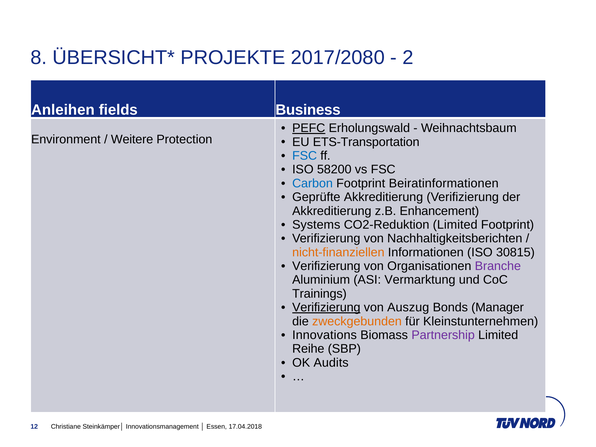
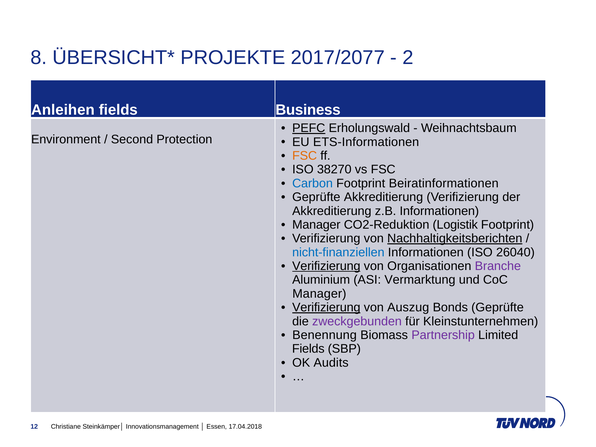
2017/2080: 2017/2080 -> 2017/2077
Weitere: Weitere -> Second
ETS-Transportation: ETS-Transportation -> ETS-Informationen
FSC at (305, 156) colour: blue -> orange
58200: 58200 -> 38270
z.B Enhancement: Enhancement -> Informationen
Systems at (316, 225): Systems -> Manager
CO2-Reduktion Limited: Limited -> Logistik
Nachhaltigkeitsberichten underline: none -> present
nicht-finanziellen colour: orange -> blue
30815: 30815 -> 26040
Verifizierung at (326, 266) underline: none -> present
Trainings at (319, 294): Trainings -> Manager
Bonds Manager: Manager -> Geprüfte
zweckgebunden colour: orange -> purple
Innovations: Innovations -> Benennung
Reihe at (308, 349): Reihe -> Fields
